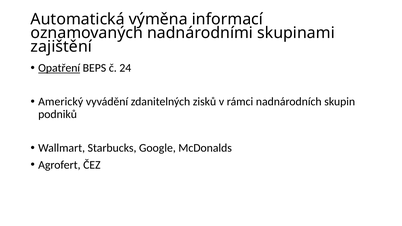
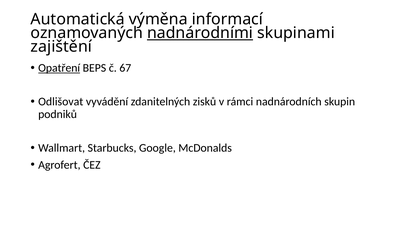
nadnárodními underline: none -> present
24: 24 -> 67
Americký: Americký -> Odlišovat
